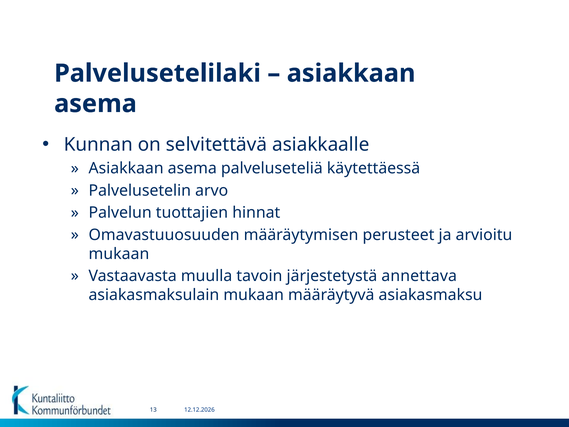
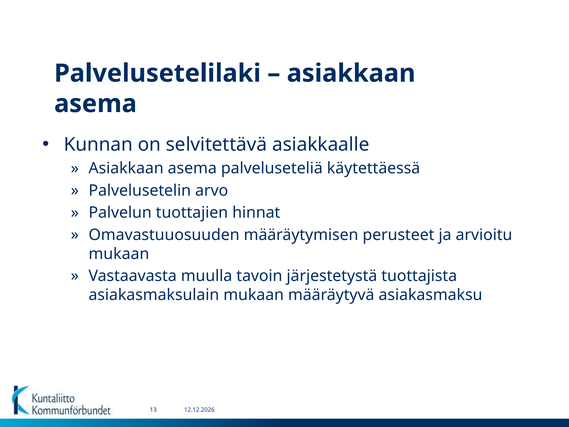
annettava: annettava -> tuottajista
